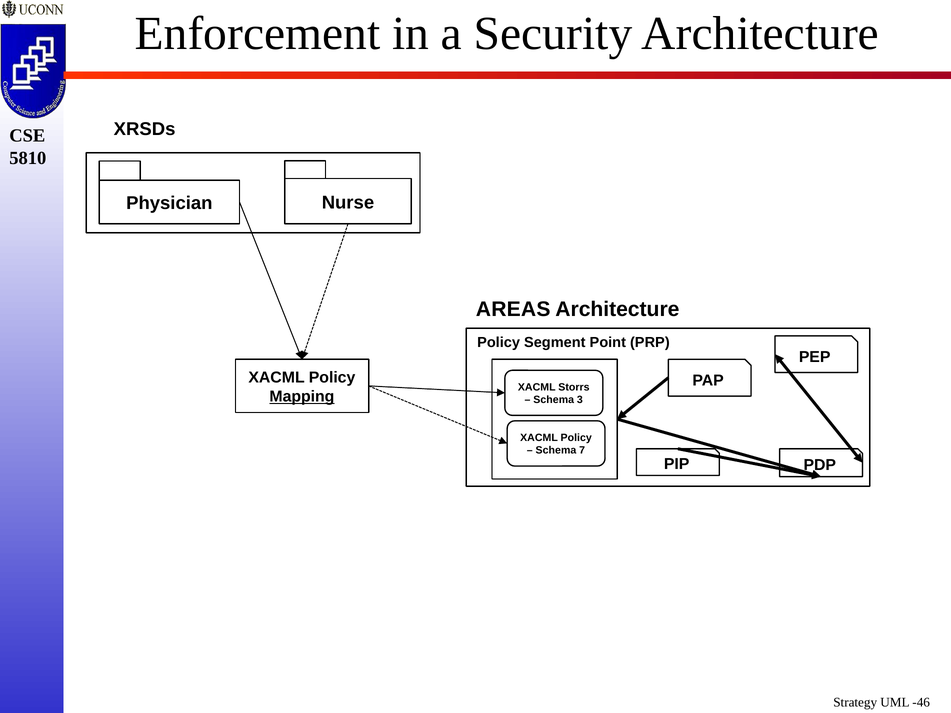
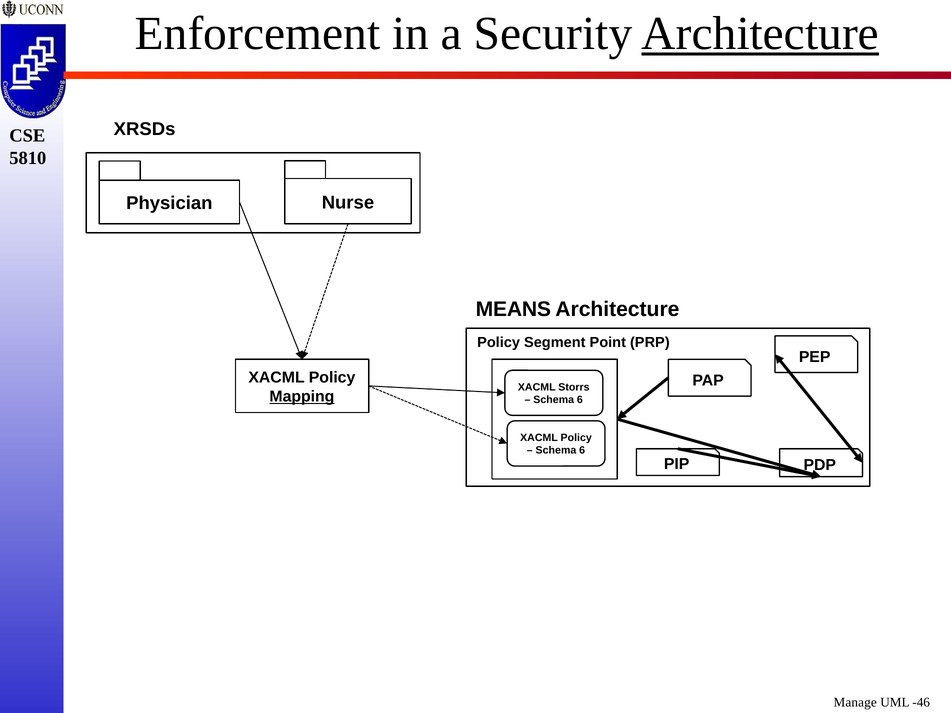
Architecture at (760, 34) underline: none -> present
AREAS: AREAS -> MEANS
3 at (580, 400): 3 -> 6
7 at (582, 451): 7 -> 6
Strategy: Strategy -> Manage
